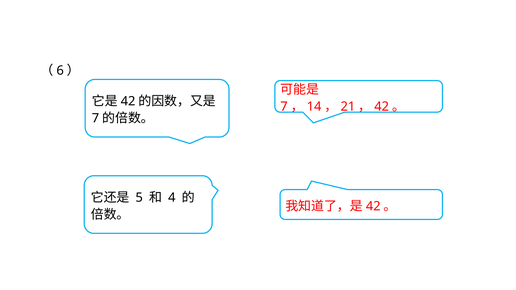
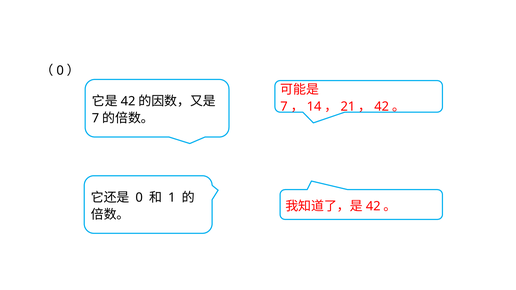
6 at (60, 71): 6 -> 0
5 at (139, 198): 5 -> 0
4: 4 -> 1
